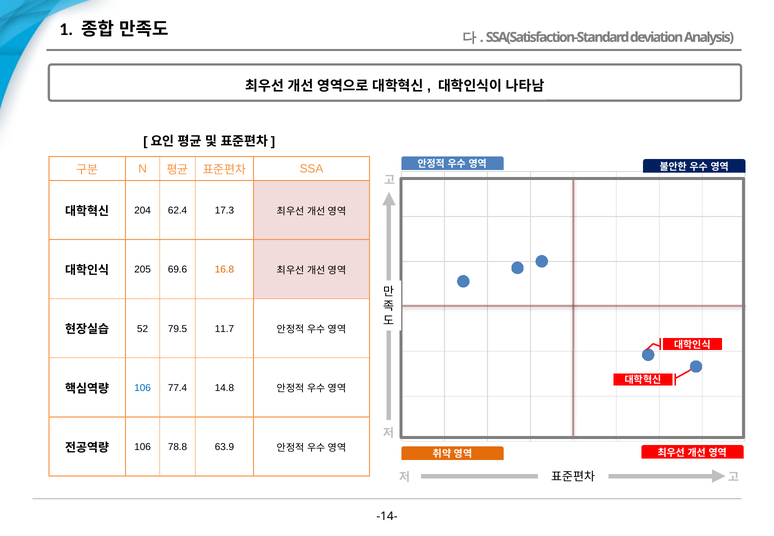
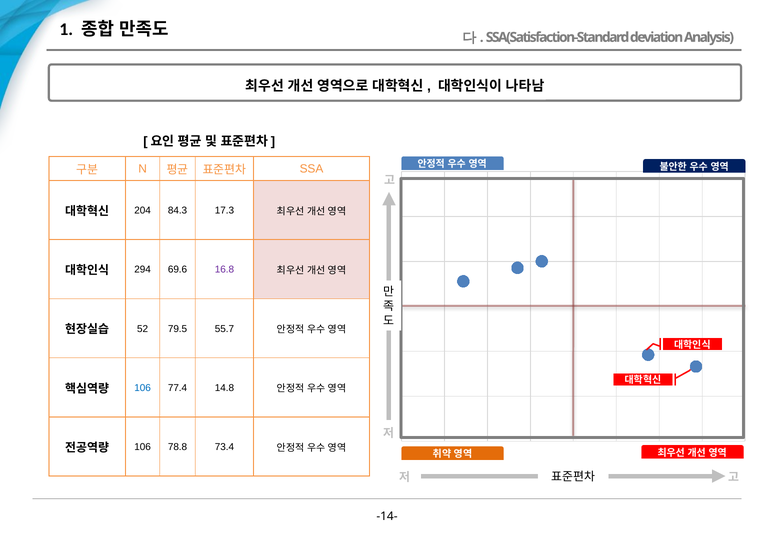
62.4: 62.4 -> 84.3
205: 205 -> 294
16.8 colour: orange -> purple
11.7: 11.7 -> 55.7
63.9: 63.9 -> 73.4
